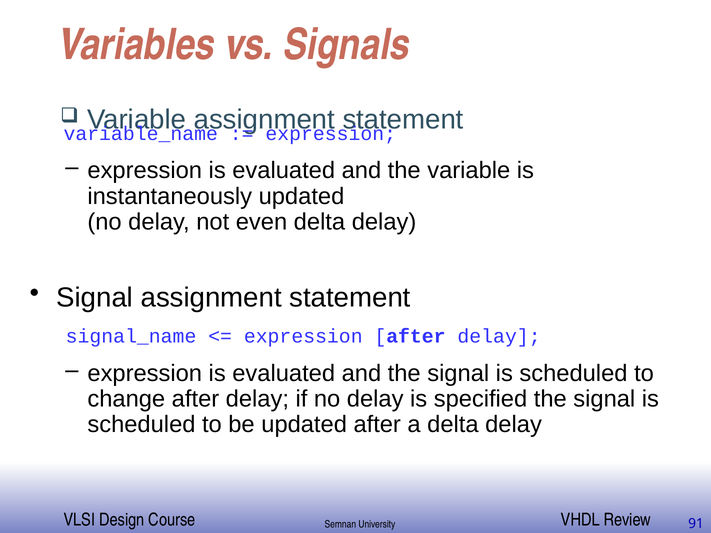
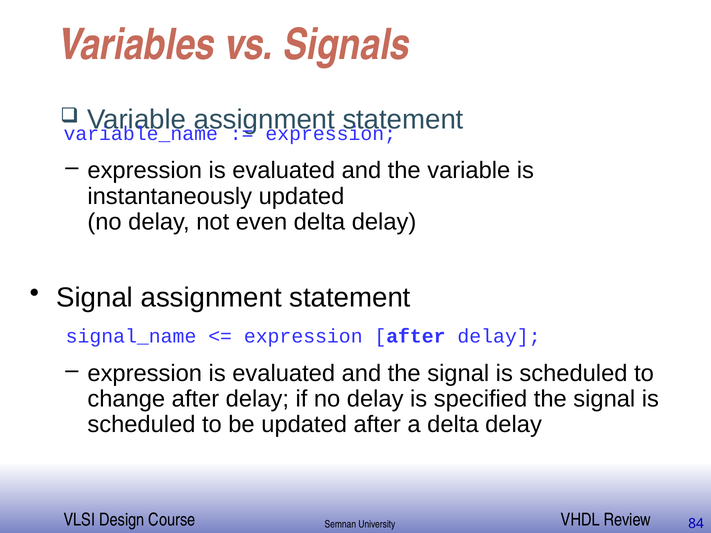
91: 91 -> 84
